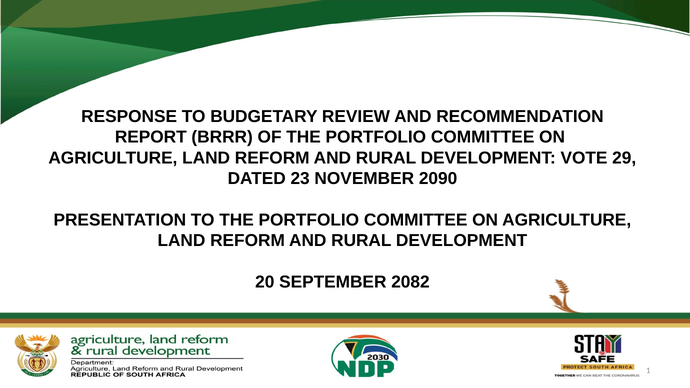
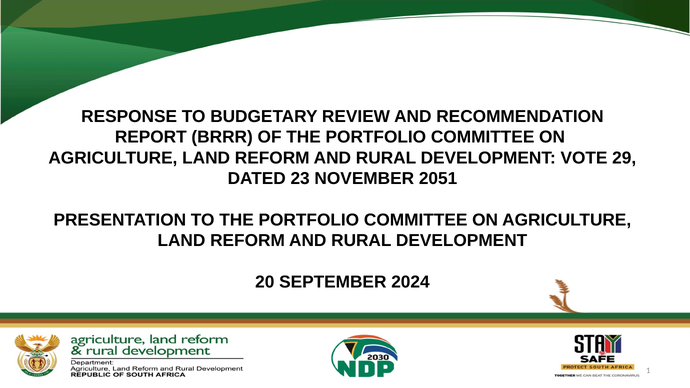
2090: 2090 -> 2051
2082: 2082 -> 2024
